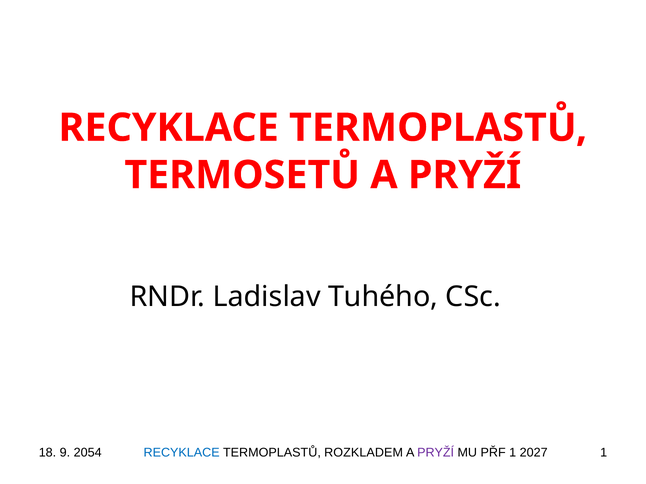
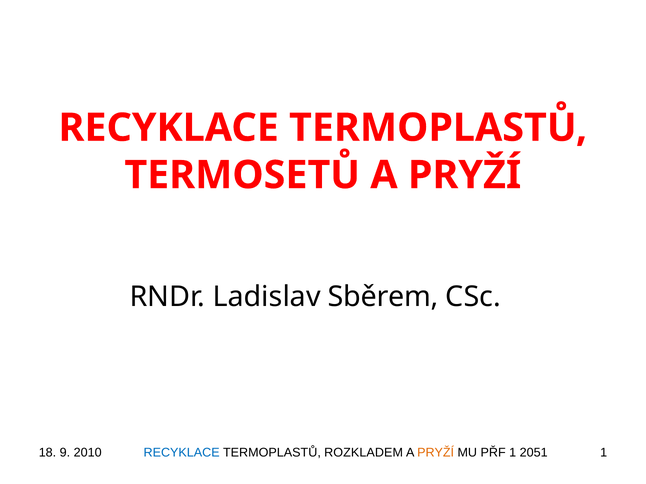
Tuhého: Tuhého -> Sběrem
2054: 2054 -> 2010
PRYŽÍ at (436, 453) colour: purple -> orange
2027: 2027 -> 2051
